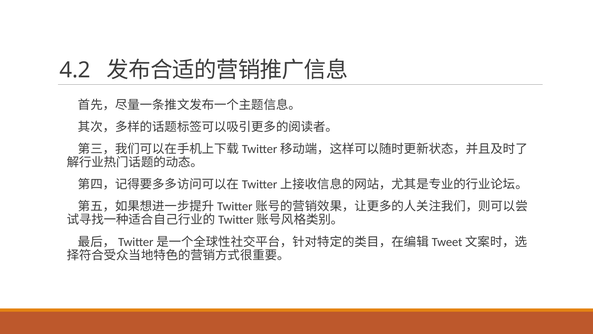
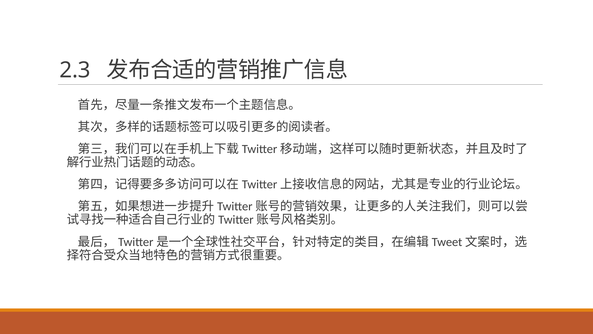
4.2: 4.2 -> 2.3
